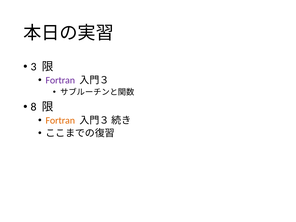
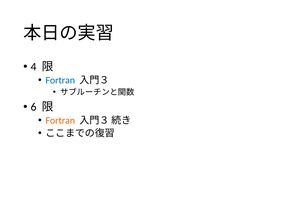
3: 3 -> 4
Fortran at (60, 80) colour: purple -> blue
8: 8 -> 6
